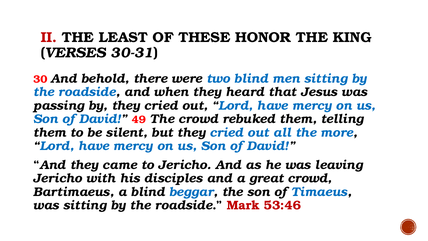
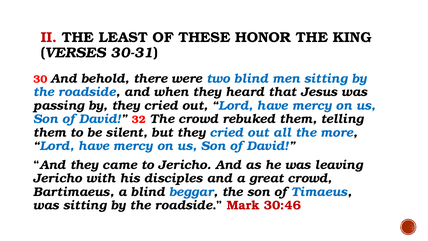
49: 49 -> 32
53:46: 53:46 -> 30:46
